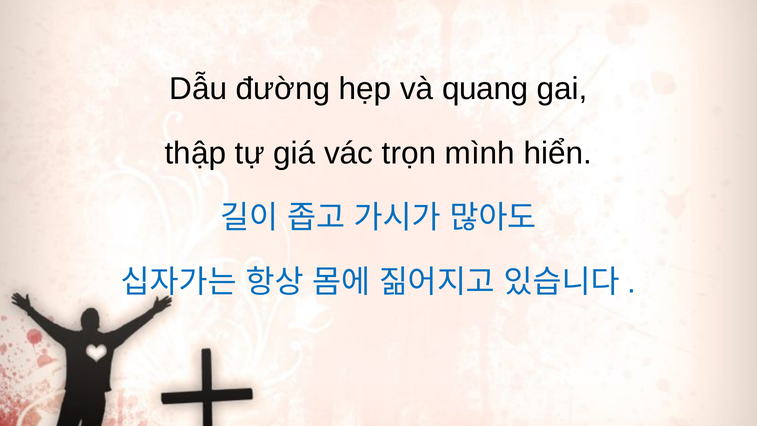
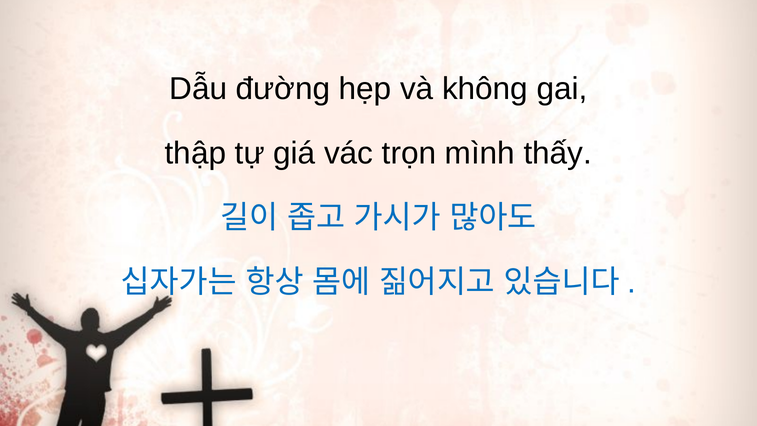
quang: quang -> không
hiển: hiển -> thấy
